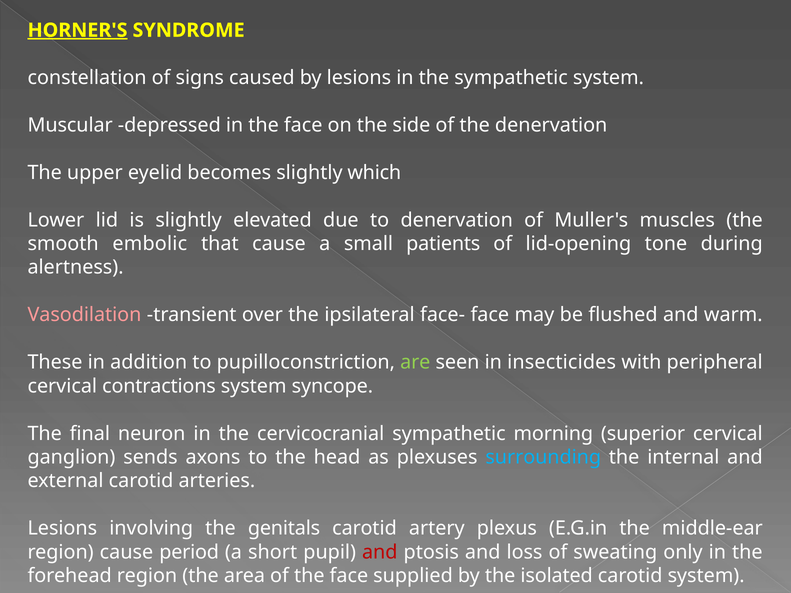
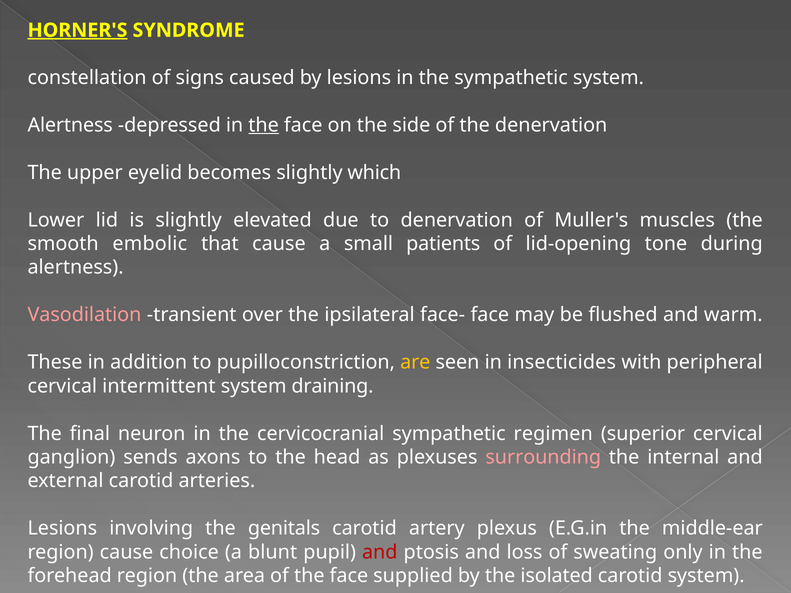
Muscular at (70, 125): Muscular -> Alertness
the at (264, 125) underline: none -> present
are colour: light green -> yellow
contractions: contractions -> intermittent
syncope: syncope -> draining
morning: morning -> regimen
surrounding colour: light blue -> pink
period: period -> choice
short: short -> blunt
